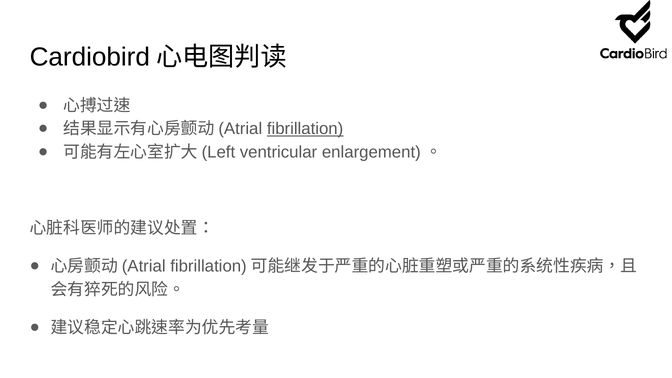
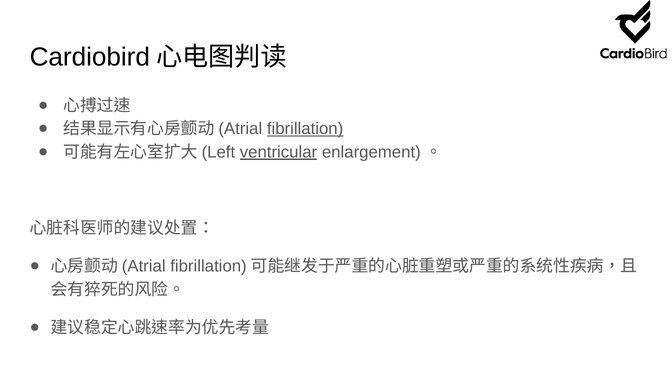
ventricular underline: none -> present
